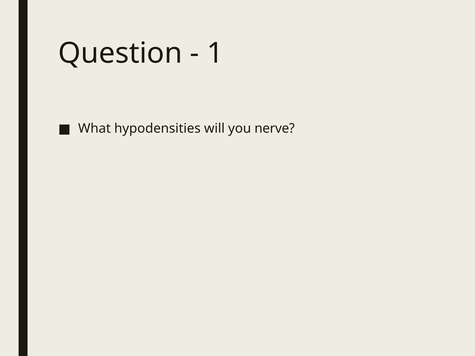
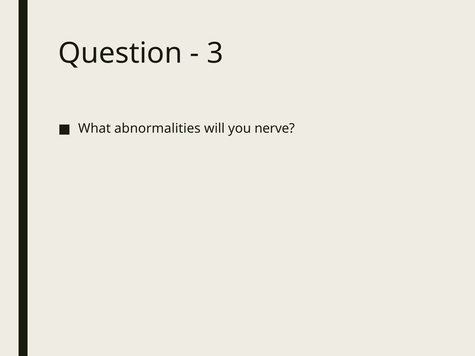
1: 1 -> 3
hypodensities: hypodensities -> abnormalities
